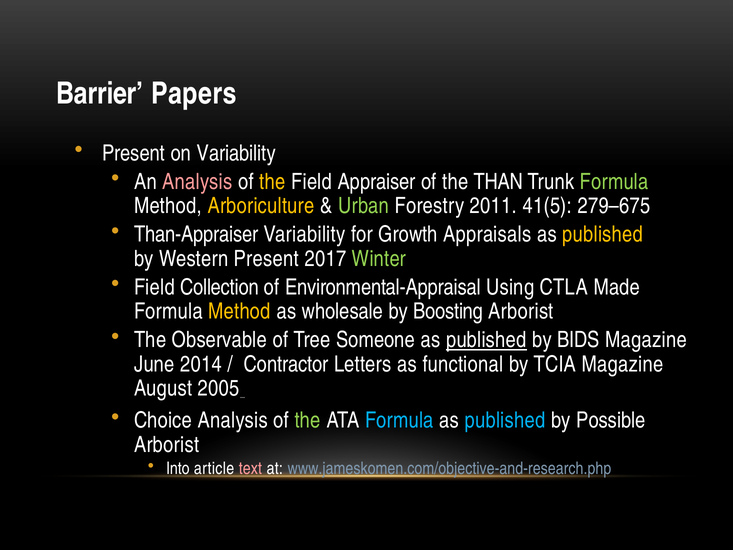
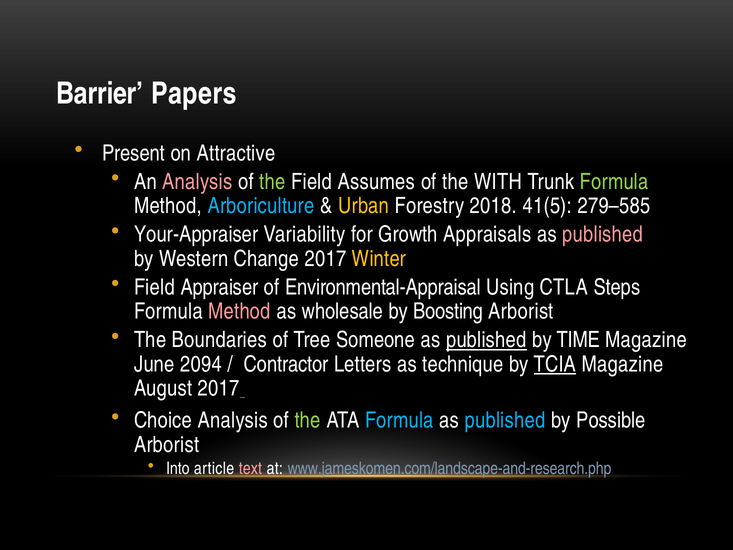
on Variability: Variability -> Attractive
the at (272, 182) colour: yellow -> light green
Appraiser: Appraiser -> Assumes
THAN: THAN -> WITH
Arboriculture colour: yellow -> light blue
Urban colour: light green -> yellow
2011: 2011 -> 2018
279–675: 279–675 -> 279–585
Than-Appraiser: Than-Appraiser -> Your-Appraiser
published at (603, 234) colour: yellow -> pink
Western Present: Present -> Change
Winter colour: light green -> yellow
Collection: Collection -> Appraiser
Made: Made -> Steps
Method at (240, 311) colour: yellow -> pink
Observable: Observable -> Boundaries
BIDS: BIDS -> TIME
2014: 2014 -> 2094
functional: functional -> technique
TCIA underline: none -> present
August 2005: 2005 -> 2017
www.jameskomen.com/objective-and-research.php: www.jameskomen.com/objective-and-research.php -> www.jameskomen.com/landscape-and-research.php
